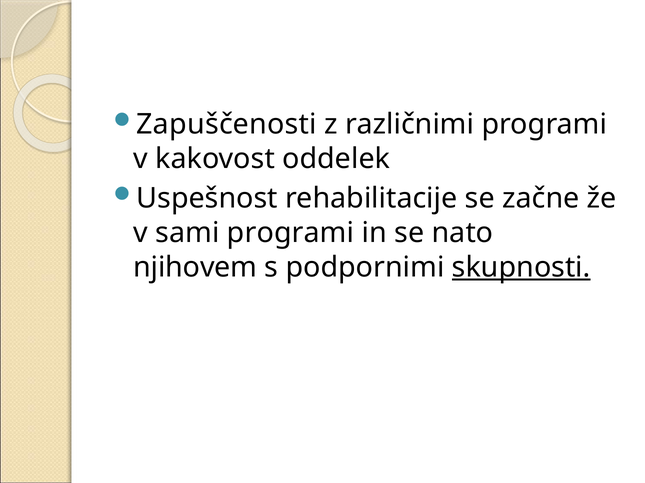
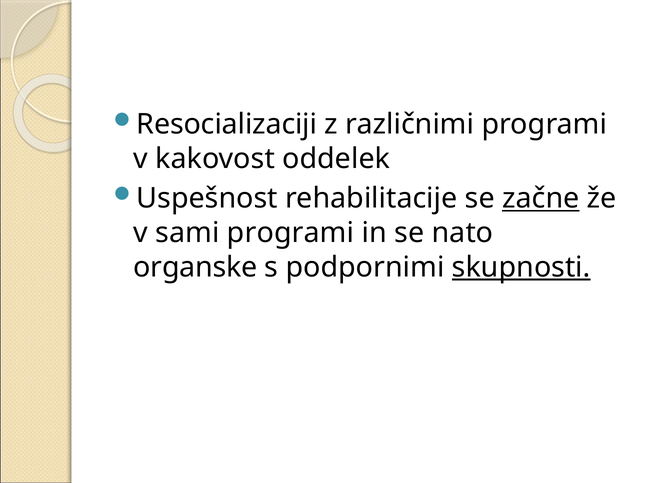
Zapuščenosti: Zapuščenosti -> Resocializaciji
začne underline: none -> present
njihovem: njihovem -> organske
